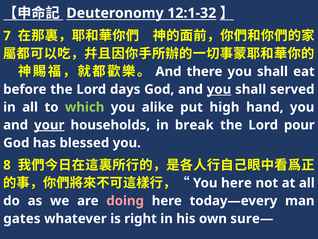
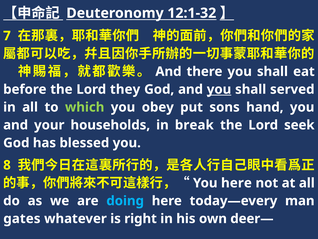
days: days -> they
alike: alike -> obey
high: high -> sons
your underline: present -> none
pour: pour -> seek
doing colour: pink -> light blue
sure—: sure— -> deer—
